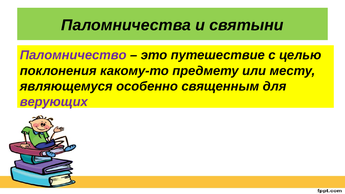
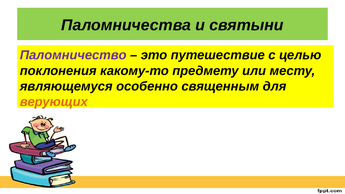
верующих colour: purple -> orange
